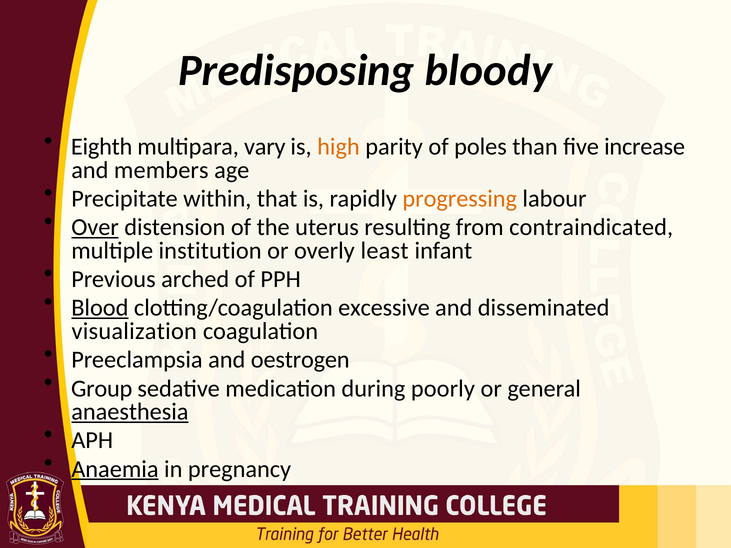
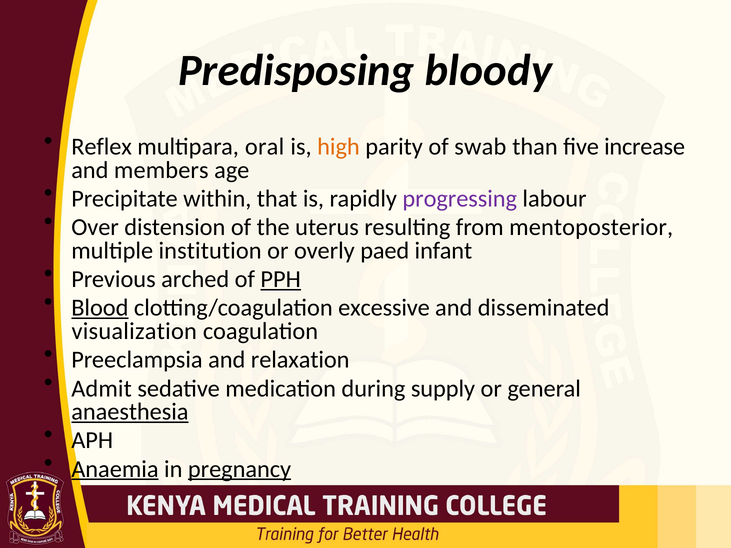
Eighth: Eighth -> Reflex
vary: vary -> oral
poles: poles -> swab
progressing colour: orange -> purple
Over underline: present -> none
contraindicated: contraindicated -> mentoposterior
least: least -> paed
PPH underline: none -> present
oestrogen: oestrogen -> relaxation
Group: Group -> Admit
poorly: poorly -> supply
pregnancy underline: none -> present
